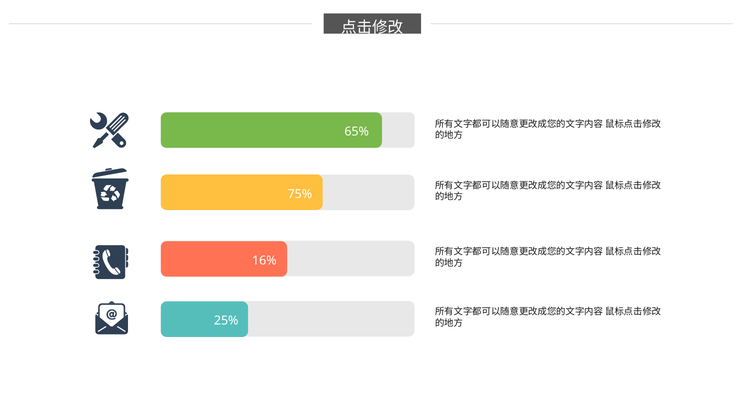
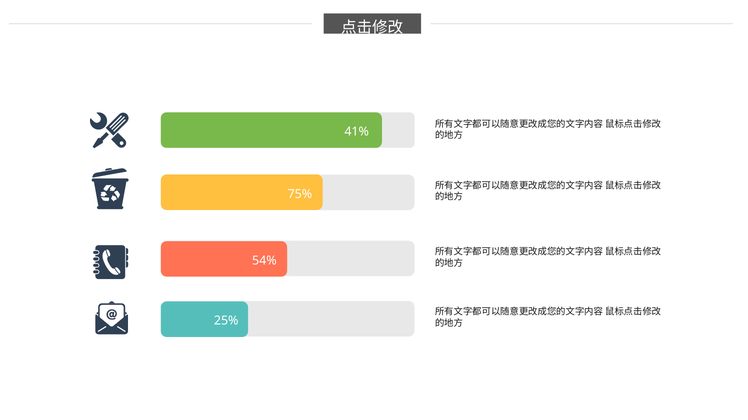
65%: 65% -> 41%
16%: 16% -> 54%
